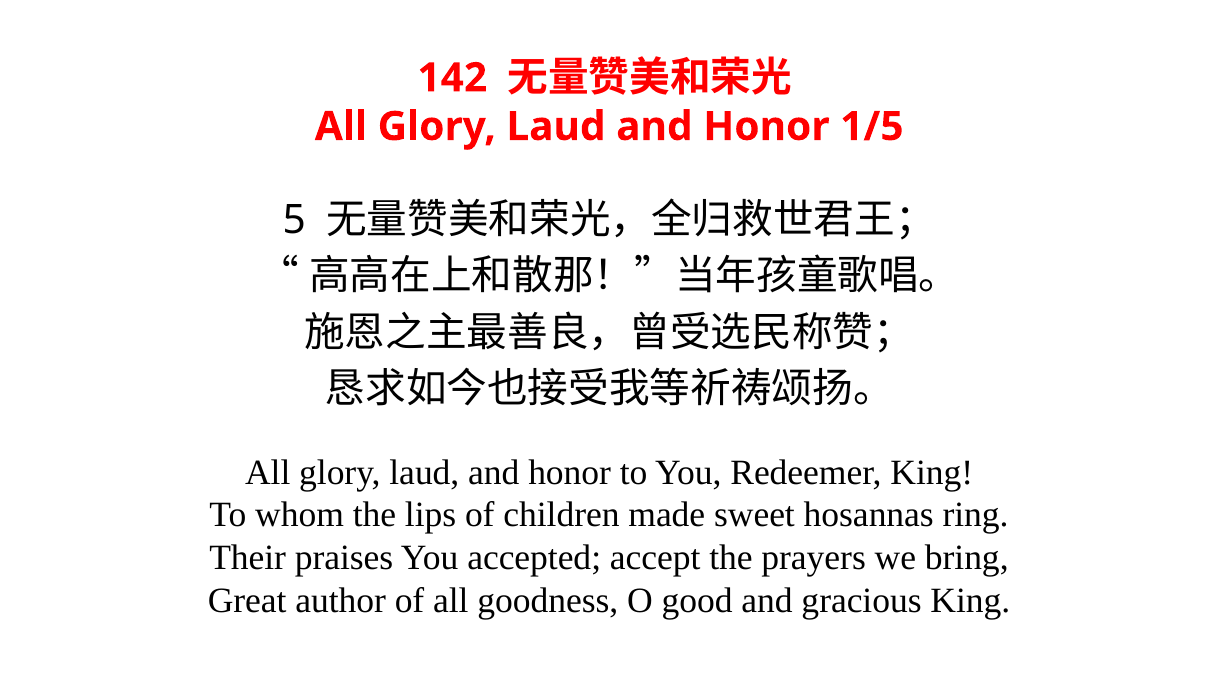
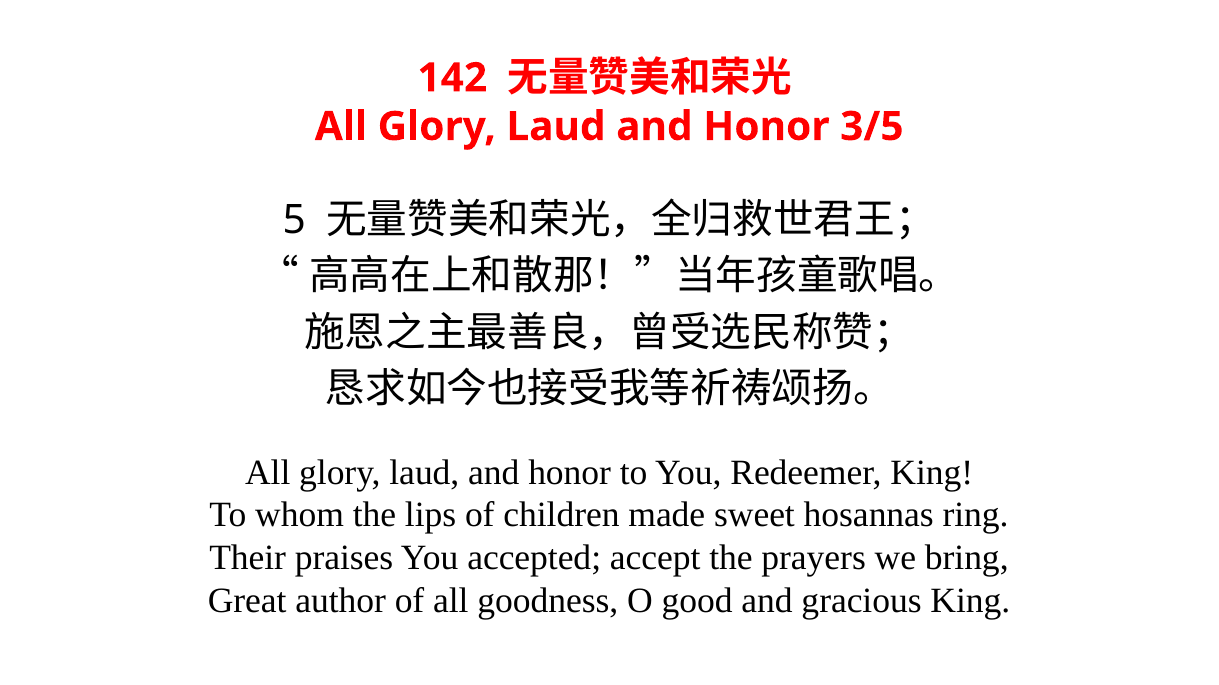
1/5: 1/5 -> 3/5
